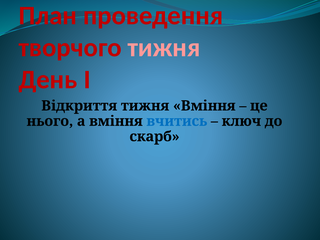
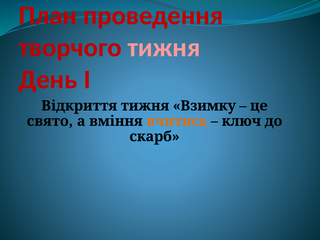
тижня Вміння: Вміння -> Взимку
нього: нього -> свято
вчитись colour: blue -> orange
